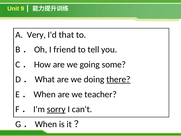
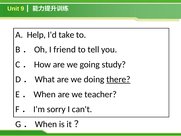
Very: Very -> Help
that: that -> take
some: some -> study
sorry underline: present -> none
